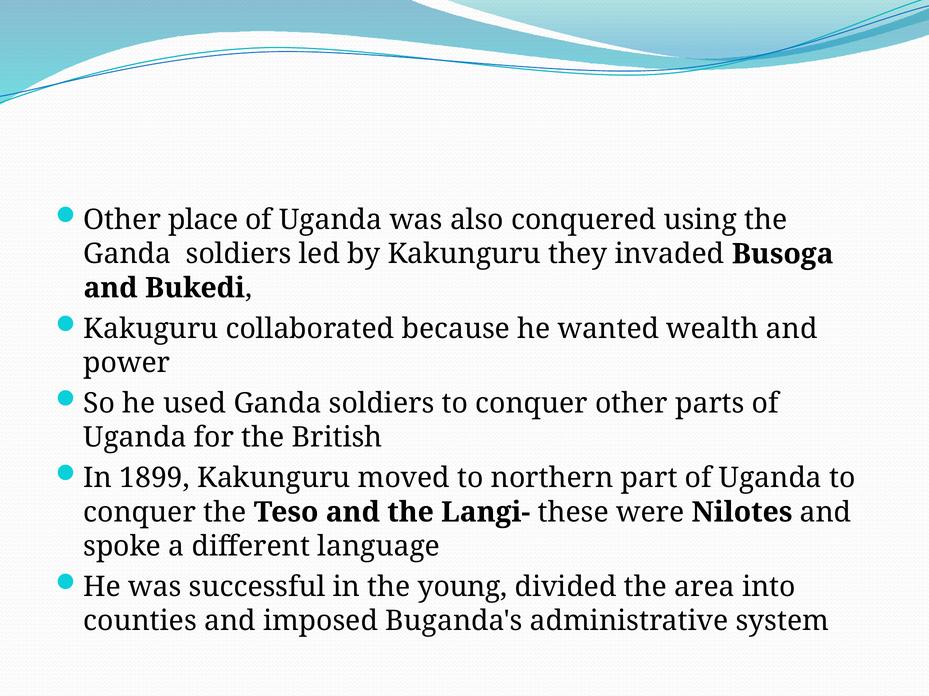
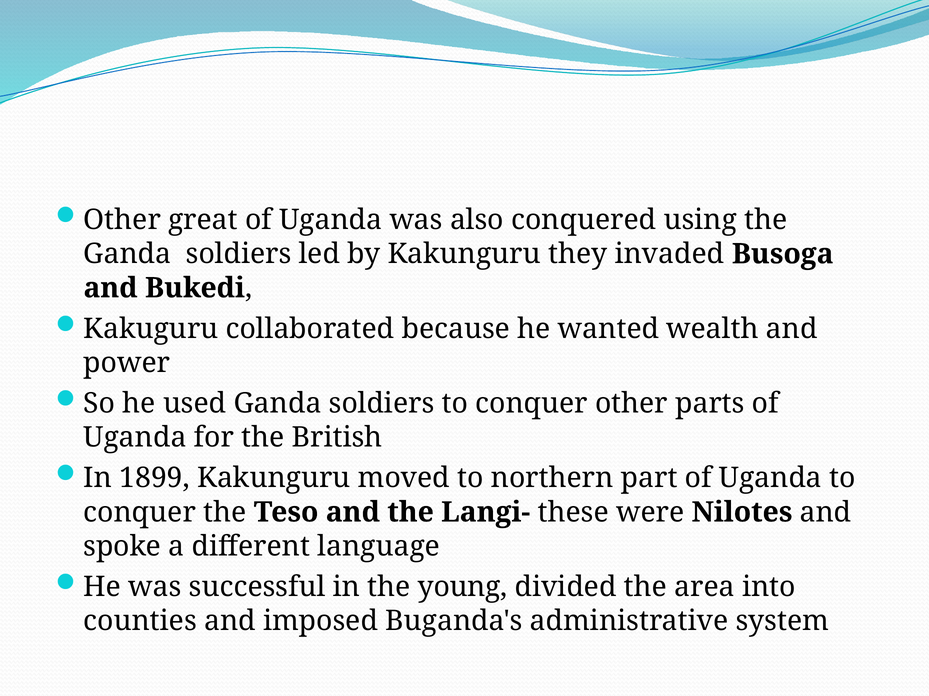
place: place -> great
